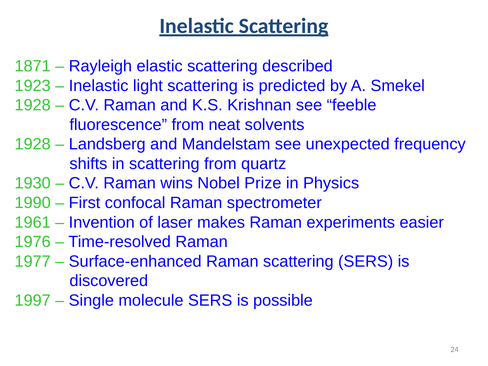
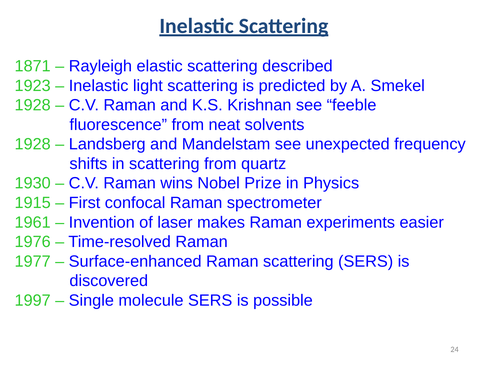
1990: 1990 -> 1915
